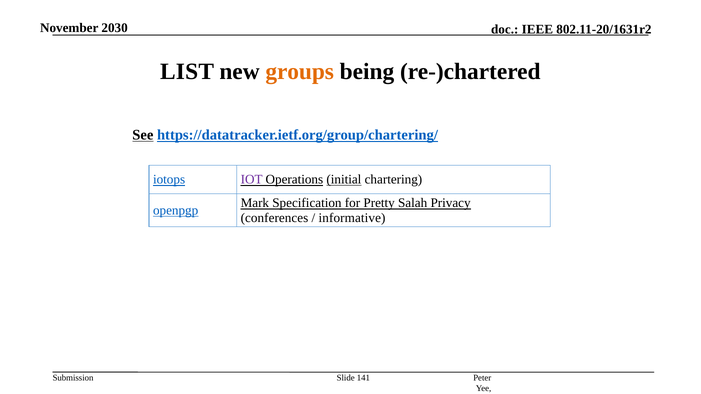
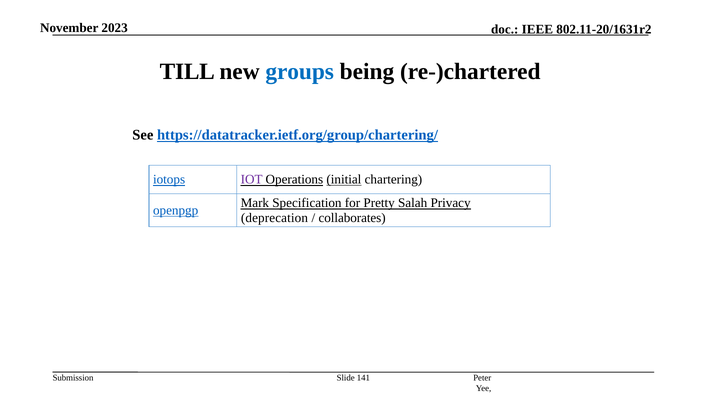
2030: 2030 -> 2023
LIST: LIST -> TILL
groups colour: orange -> blue
See underline: present -> none
conferences: conferences -> deprecation
informative: informative -> collaborates
